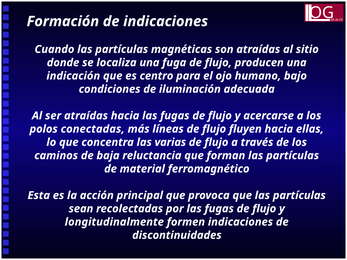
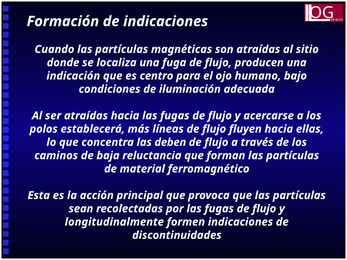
conectadas: conectadas -> establecerá
varias: varias -> deben
